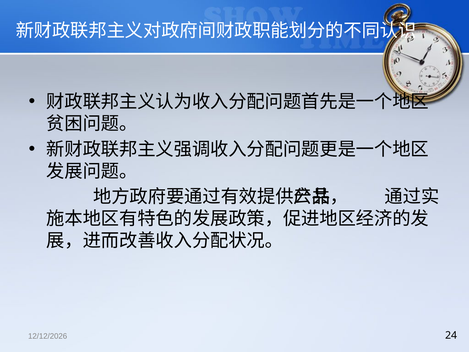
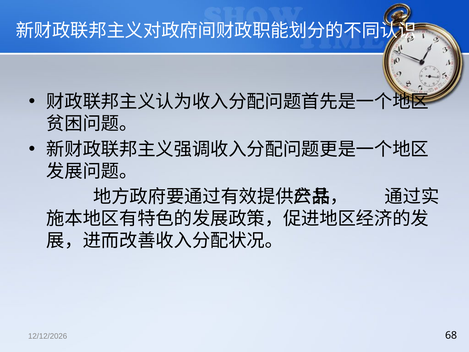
24: 24 -> 68
